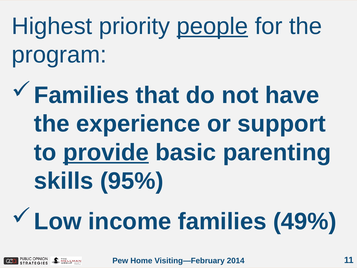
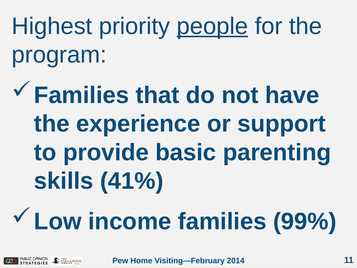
provide underline: present -> none
95%: 95% -> 41%
49%: 49% -> 99%
